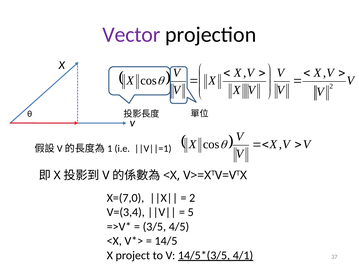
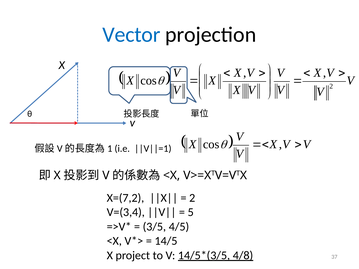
Vector colour: purple -> blue
X=(7,0: X=(7,0 -> X=(7,2
4/1: 4/1 -> 4/8
